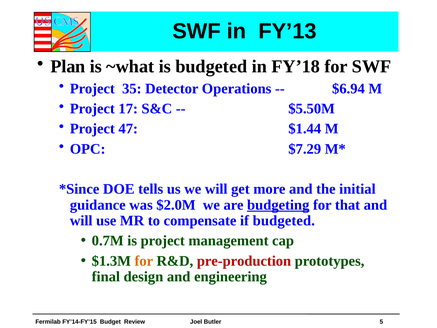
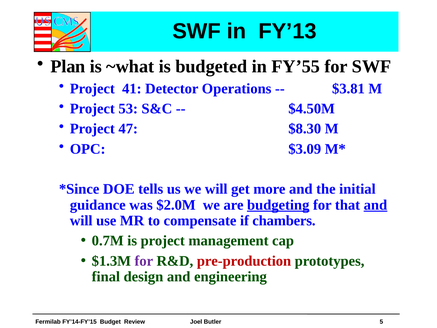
FY’18: FY’18 -> FY’55
35: 35 -> 41
$6.94: $6.94 -> $3.81
17: 17 -> 53
$5.50M: $5.50M -> $4.50M
$1.44: $1.44 -> $8.30
$7.29: $7.29 -> $3.09
and at (375, 205) underline: none -> present
if budgeted: budgeted -> chambers
for at (144, 261) colour: orange -> purple
